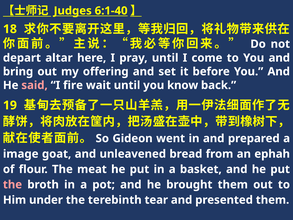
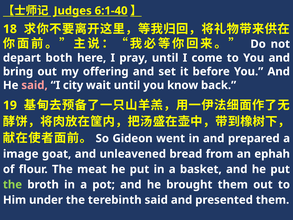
altar: altar -> both
fire: fire -> city
the at (12, 184) colour: pink -> light green
terebinth tear: tear -> said
